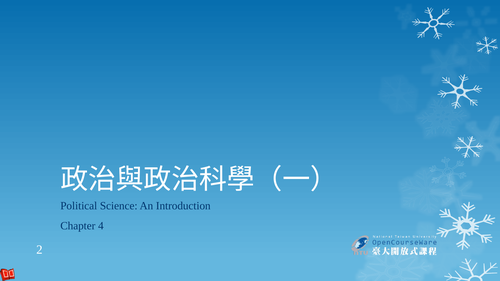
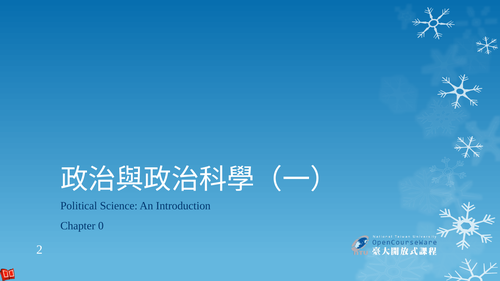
4: 4 -> 0
